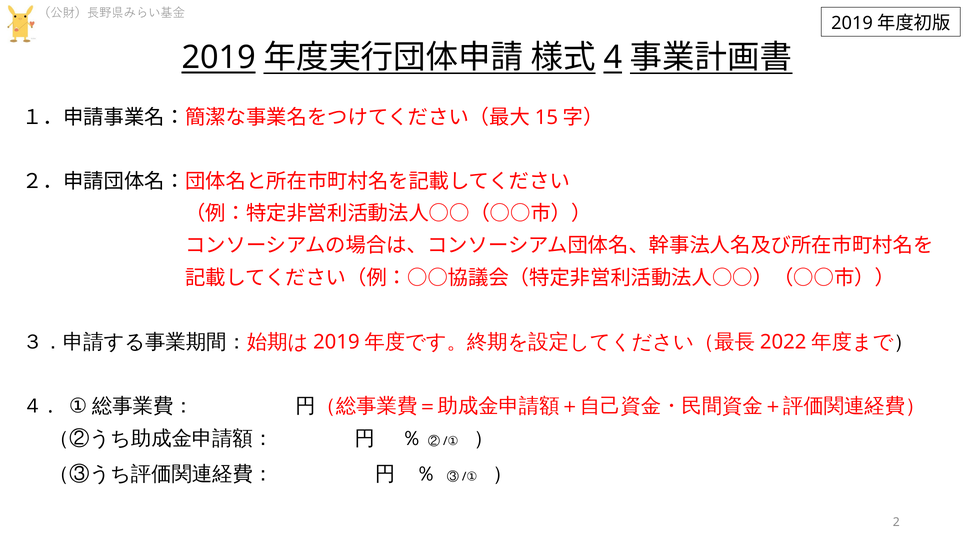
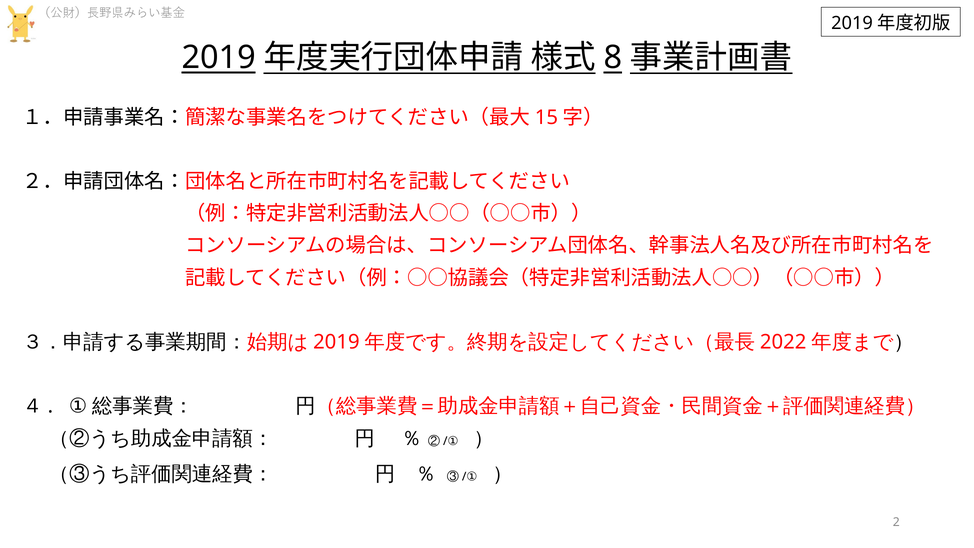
4: 4 -> 8
